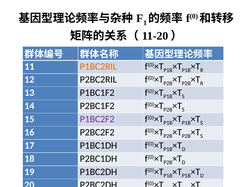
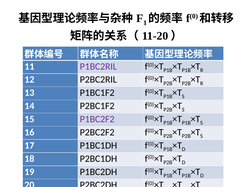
P1BC2RIL colour: orange -> purple
